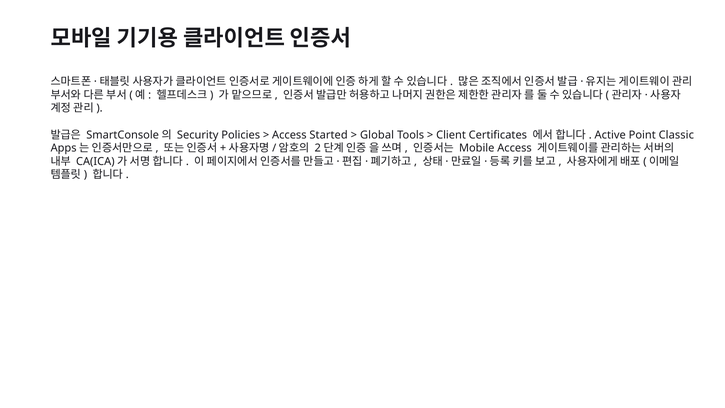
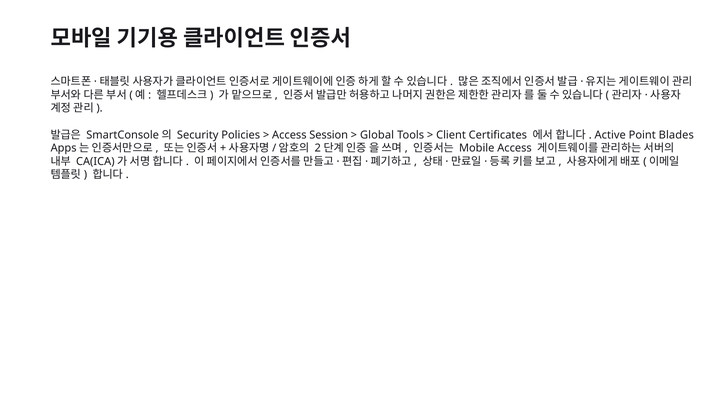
Started: Started -> Session
Classic: Classic -> Blades
